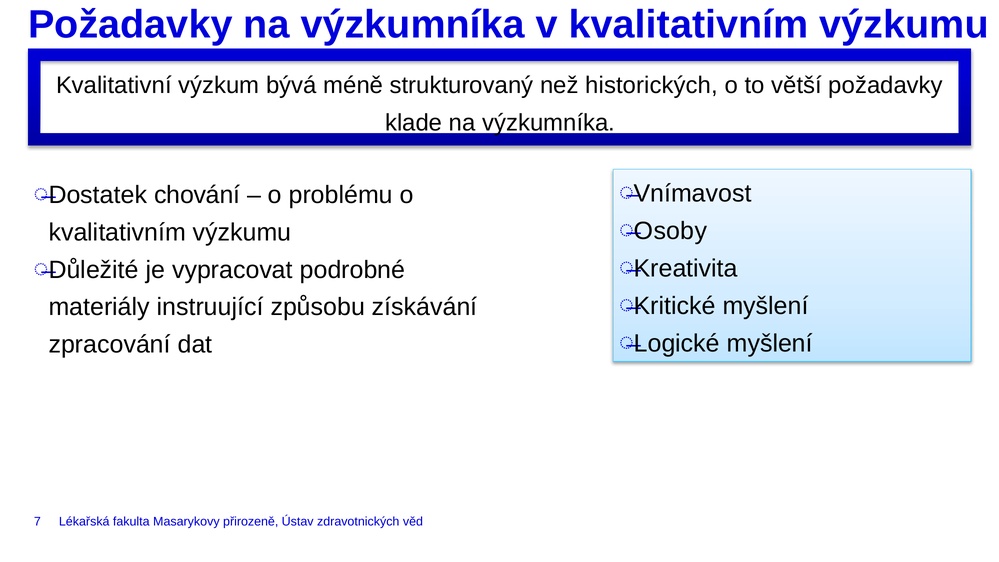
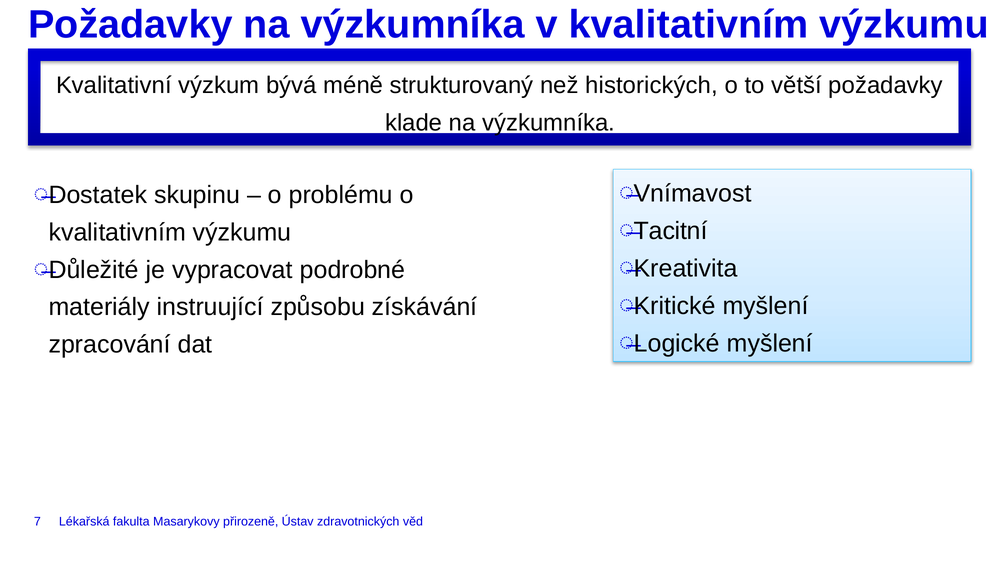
chování: chování -> skupinu
Osoby: Osoby -> Tacitní
